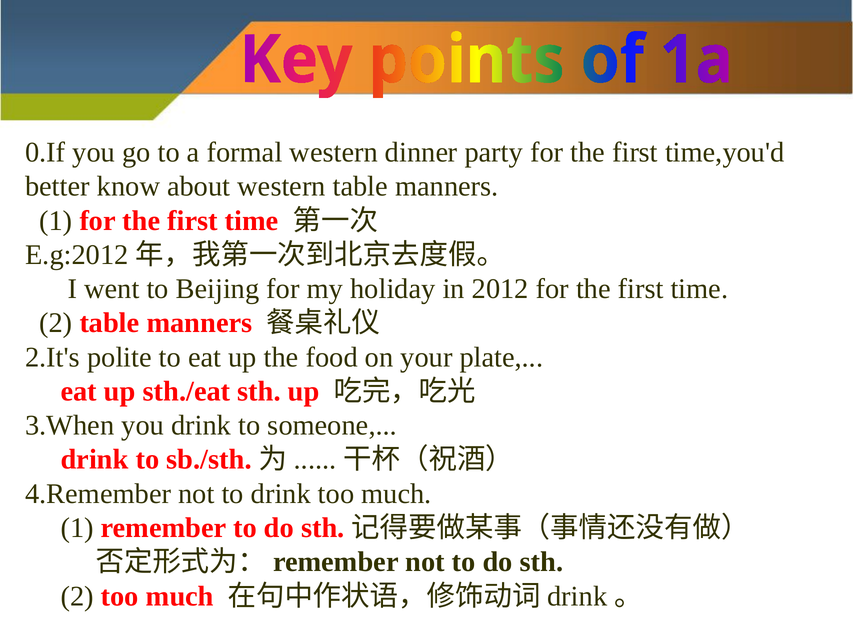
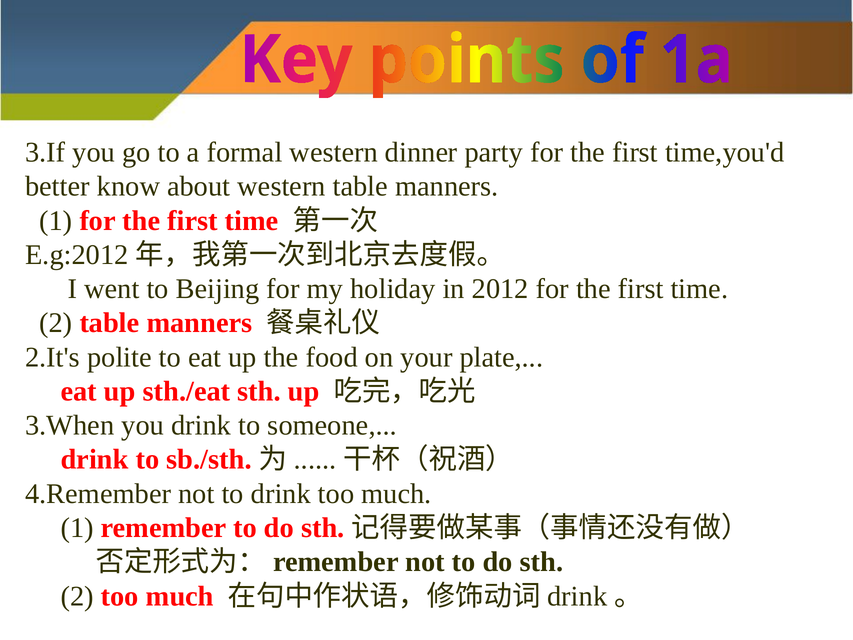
0.If: 0.If -> 3.If
